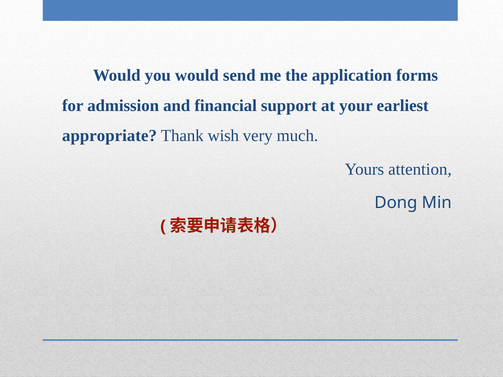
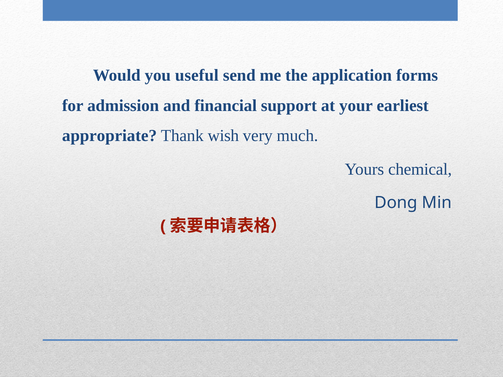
you would: would -> useful
attention: attention -> chemical
